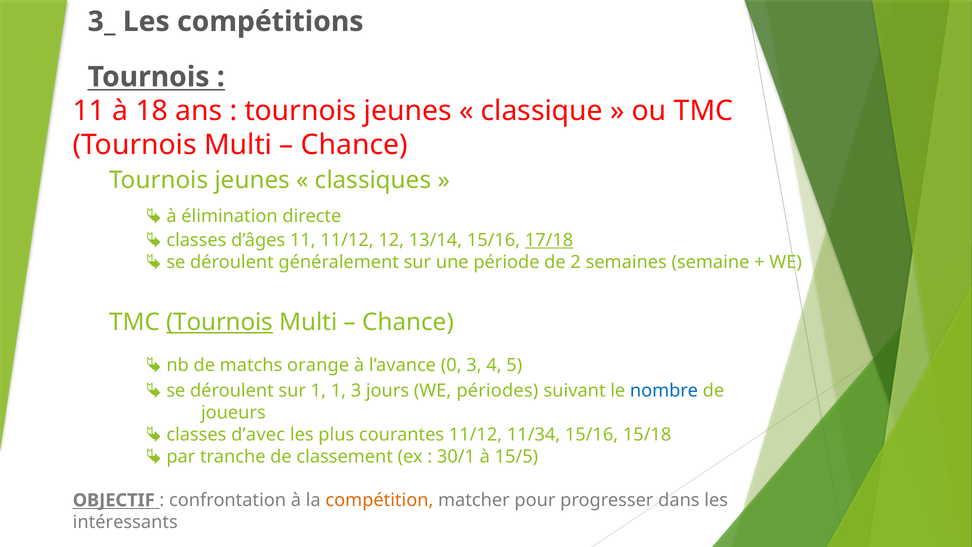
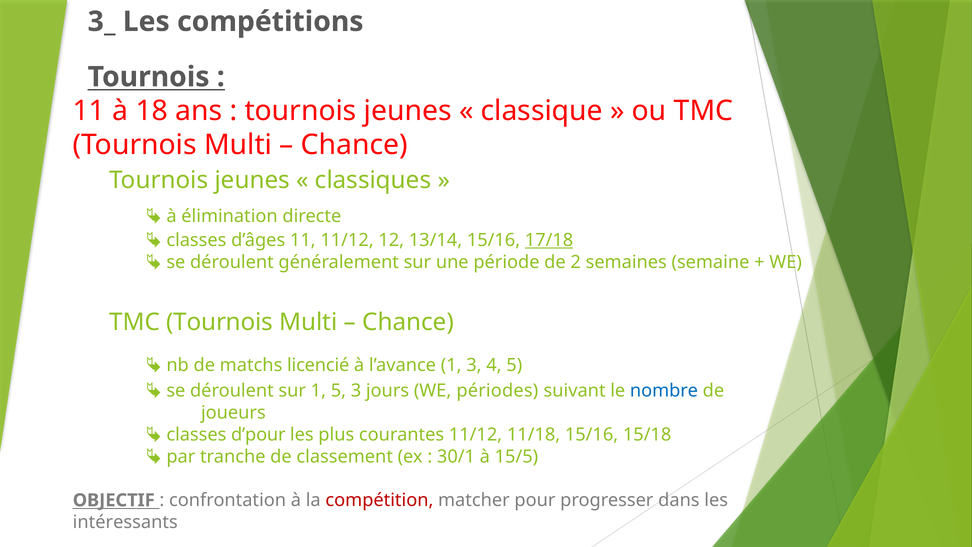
Tournois at (220, 322) underline: present -> none
orange: orange -> licencié
l’avance 0: 0 -> 1
1 1: 1 -> 5
d’avec: d’avec -> d’pour
11/34: 11/34 -> 11/18
compétition colour: orange -> red
